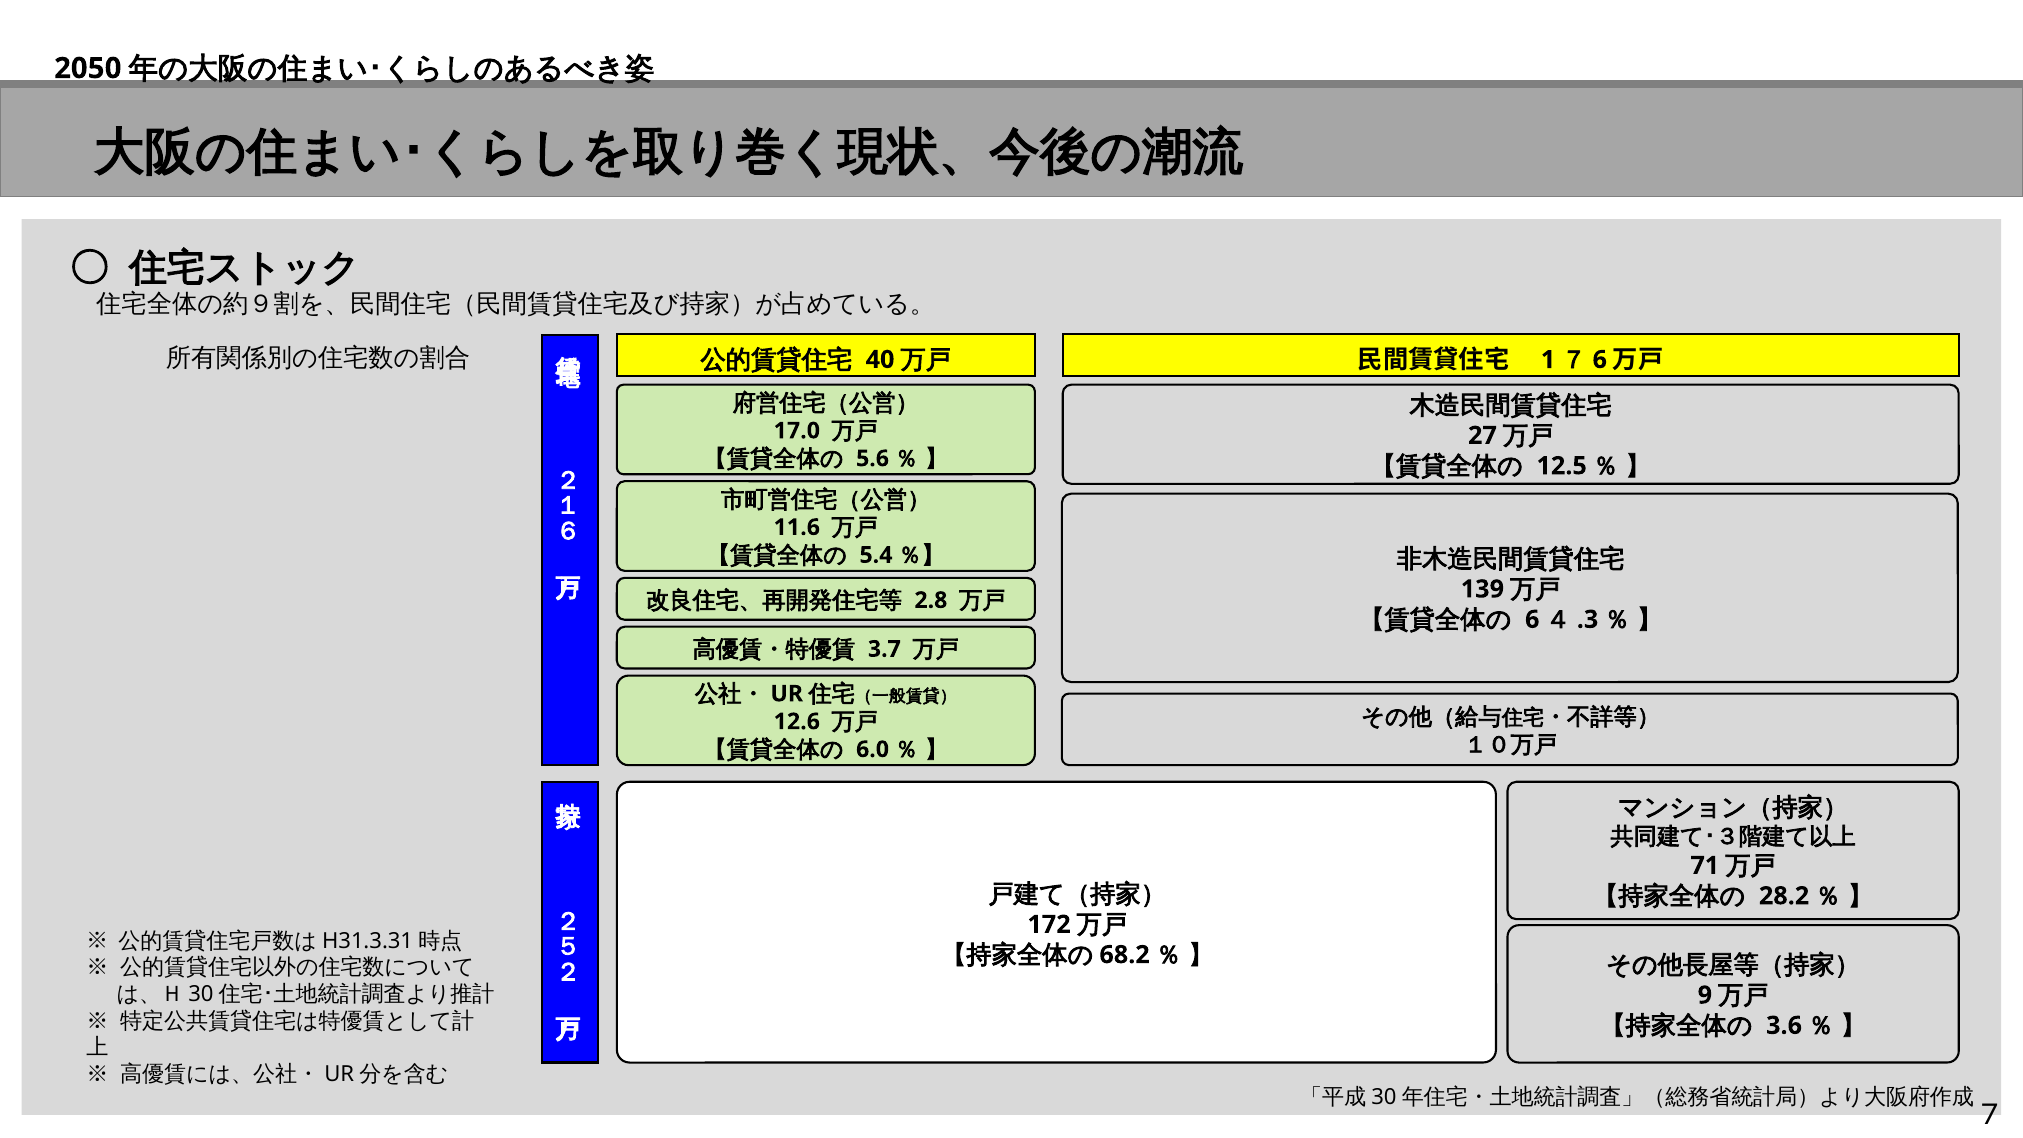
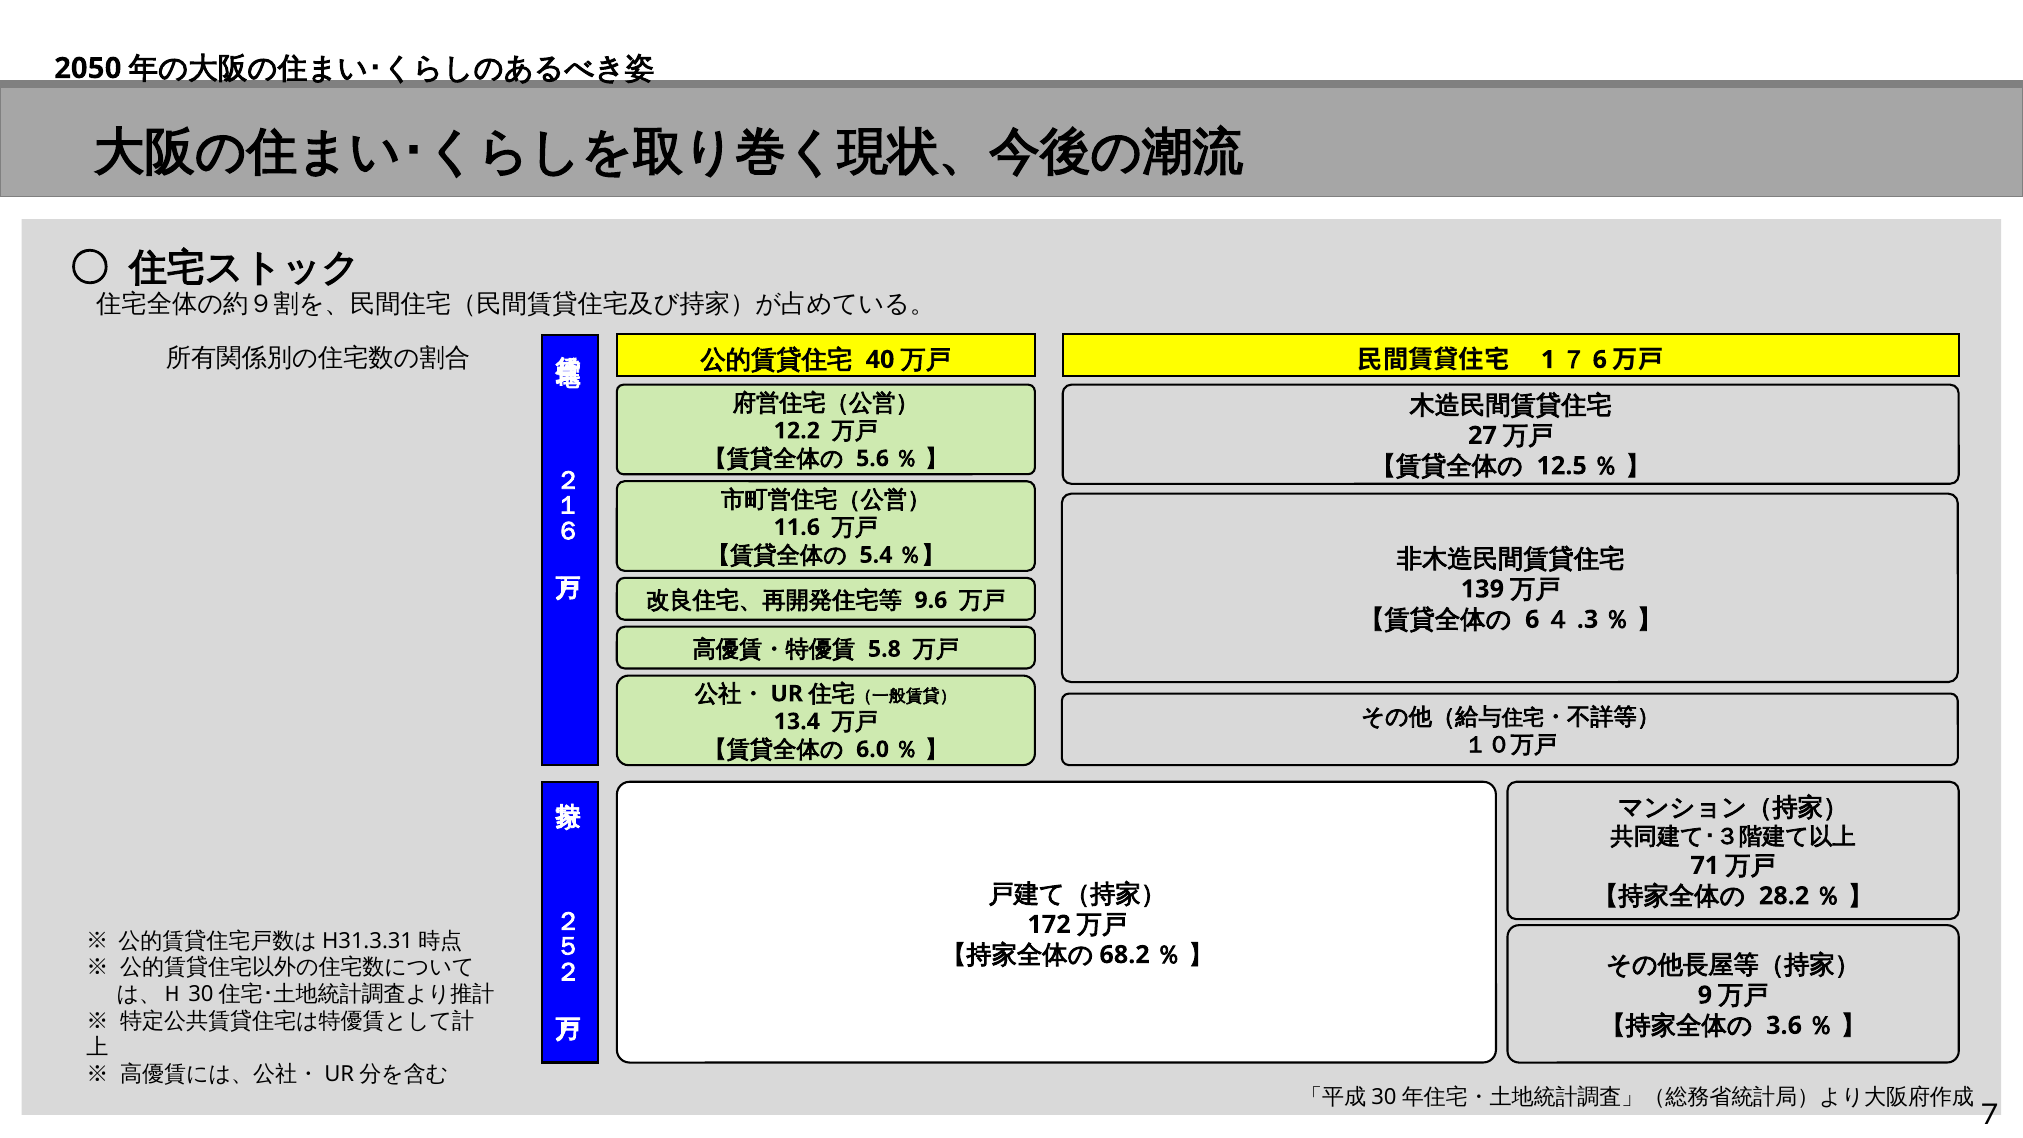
17.0: 17.0 -> 12.2
2.8: 2.8 -> 9.6
3.7: 3.7 -> 5.8
12.6: 12.6 -> 13.4
